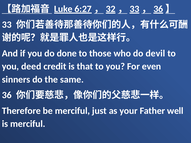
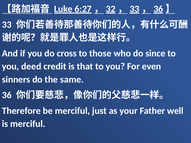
done: done -> cross
devil: devil -> since
